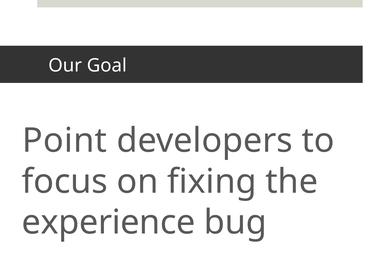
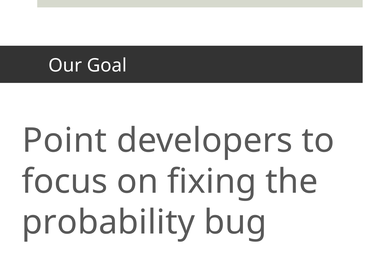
experience: experience -> probability
